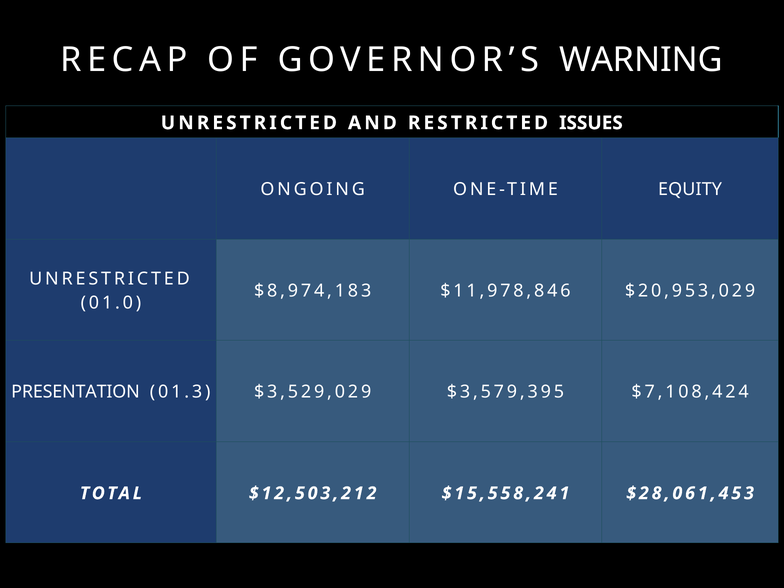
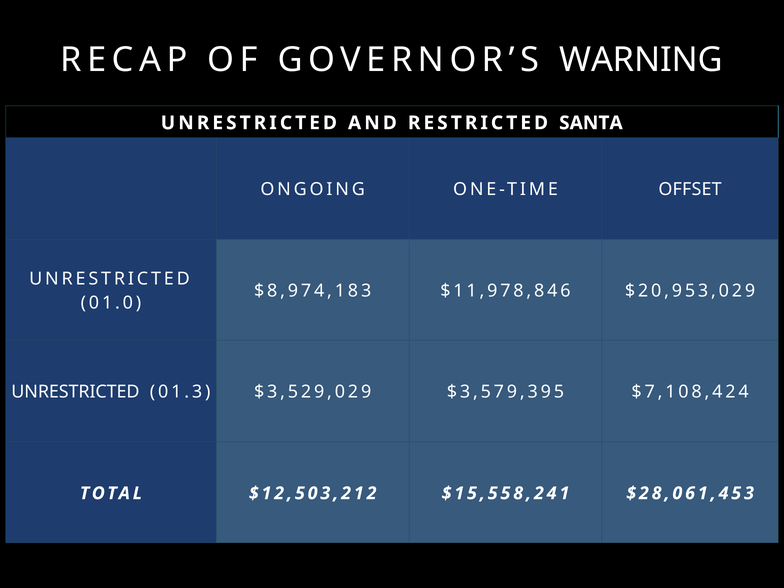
ISSUES: ISSUES -> SANTA
EQUITY: EQUITY -> OFFSET
PRESENTATION at (76, 392): PRESENTATION -> UNRESTRICTED
